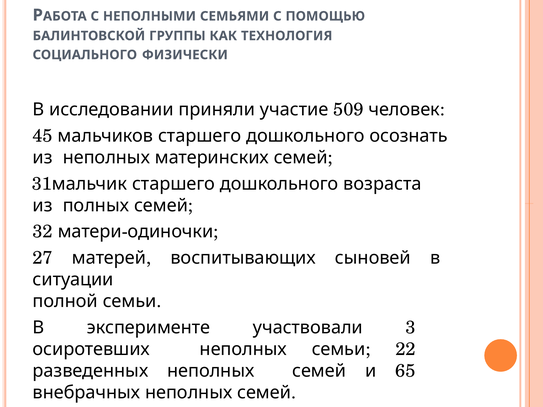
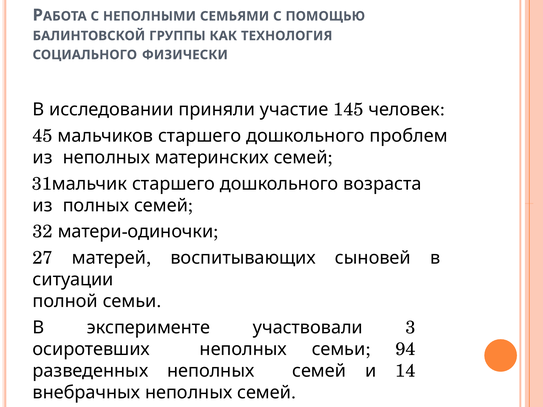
509: 509 -> 145
осознать: осознать -> проблем
22: 22 -> 94
65: 65 -> 14
